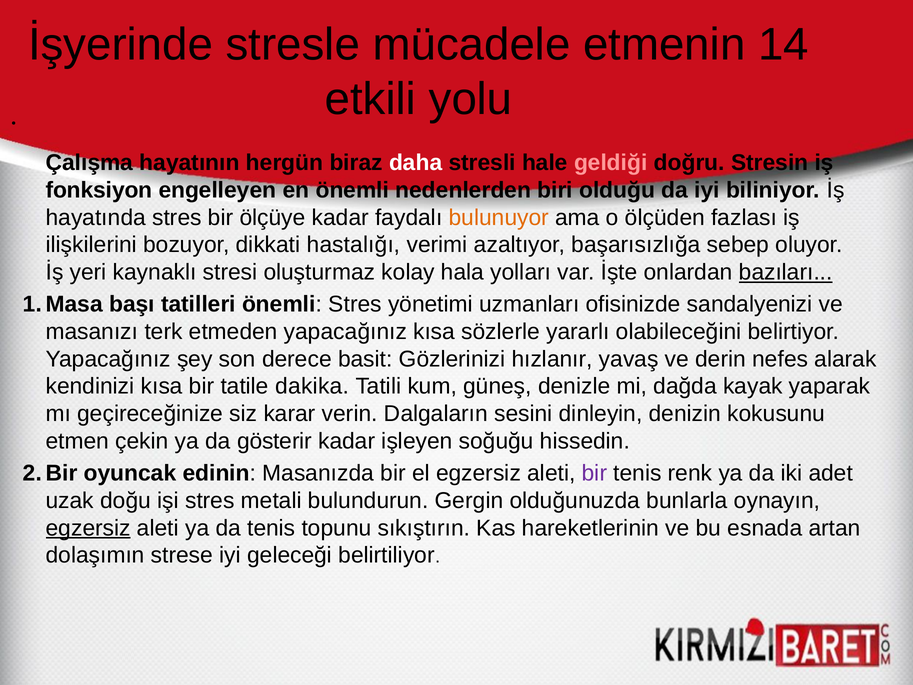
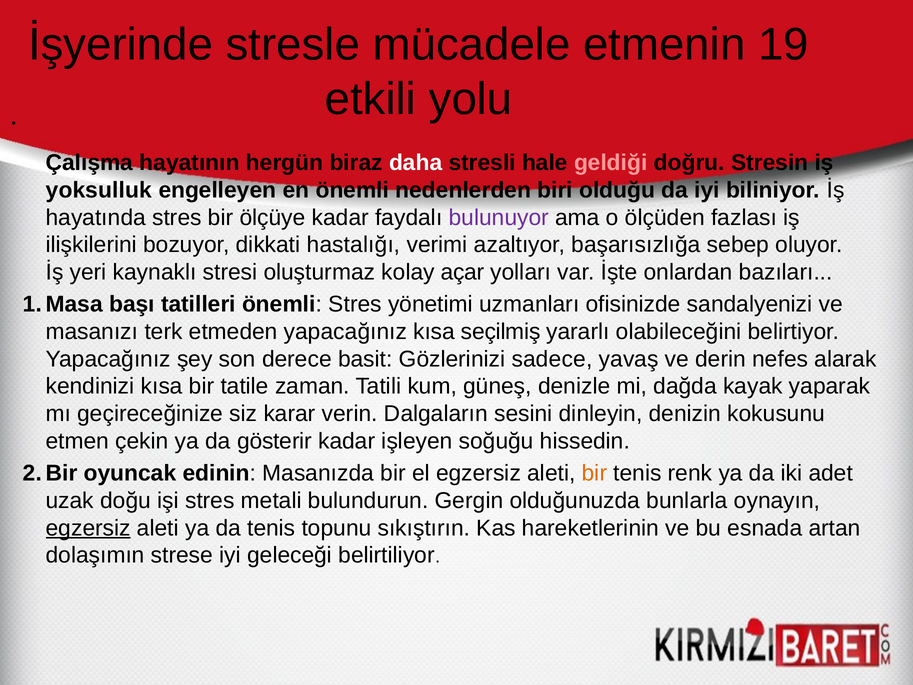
14: 14 -> 19
fonksiyon: fonksiyon -> yoksulluk
bulunuyor colour: orange -> purple
hala: hala -> açar
bazıları underline: present -> none
sözlerle: sözlerle -> seçilmiş
hızlanır: hızlanır -> sadece
dakika: dakika -> zaman
bir at (594, 473) colour: purple -> orange
